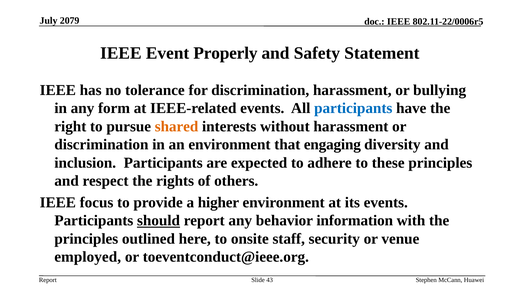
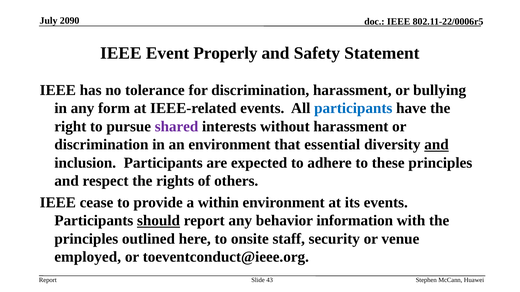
2079: 2079 -> 2090
shared colour: orange -> purple
engaging: engaging -> essential
and at (437, 145) underline: none -> present
focus: focus -> cease
higher: higher -> within
